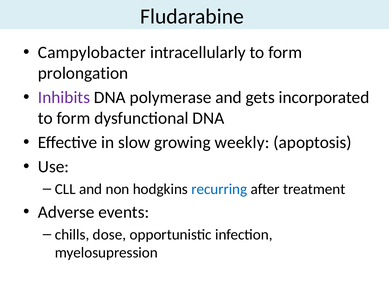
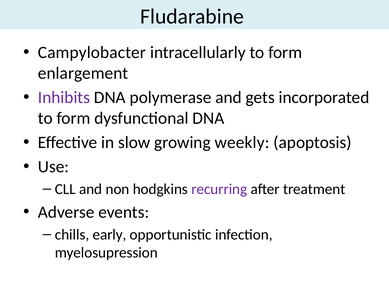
prolongation: prolongation -> enlargement
recurring colour: blue -> purple
dose: dose -> early
